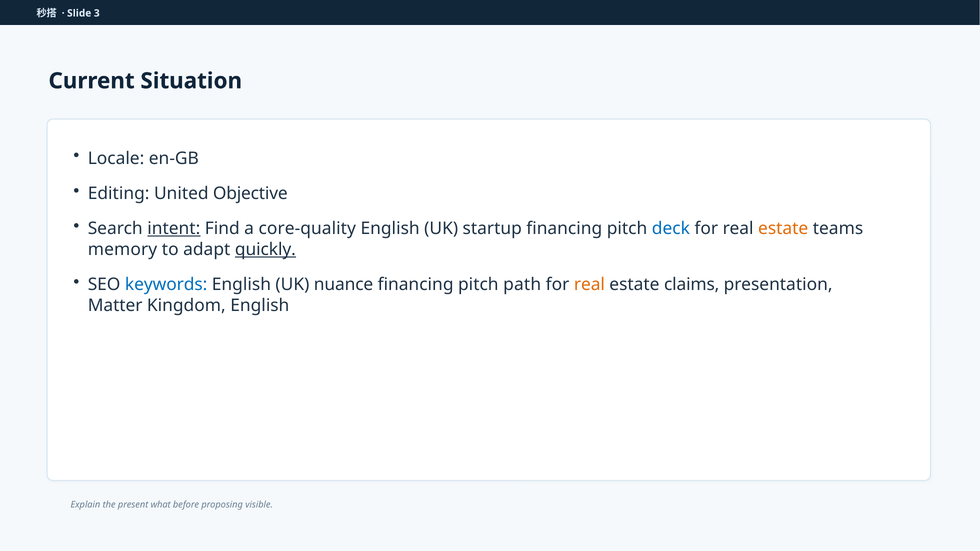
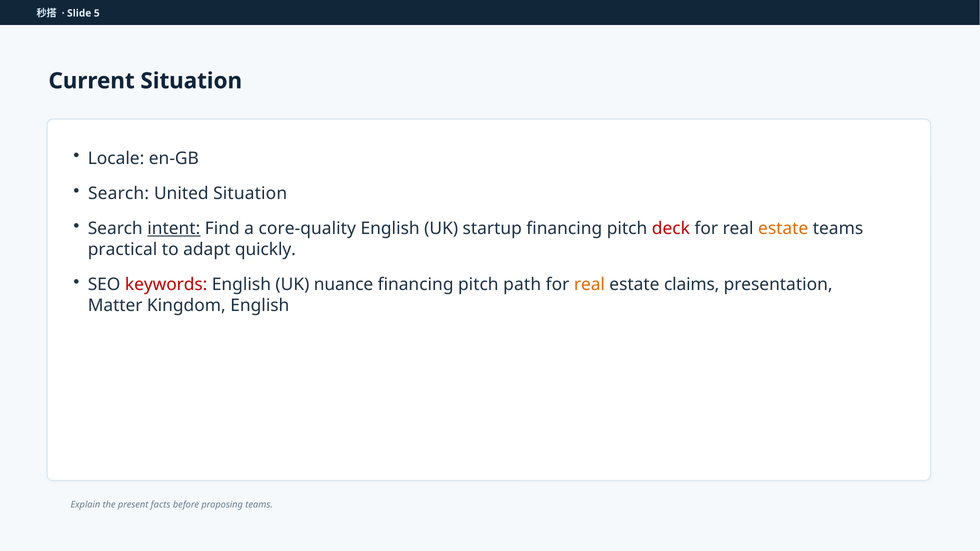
3: 3 -> 5
Editing at (119, 194): Editing -> Search
United Objective: Objective -> Situation
deck colour: blue -> red
memory: memory -> practical
quickly underline: present -> none
keywords colour: blue -> red
what: what -> facts
proposing visible: visible -> teams
